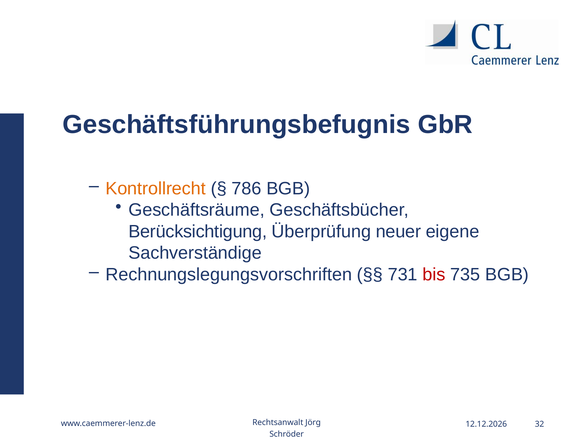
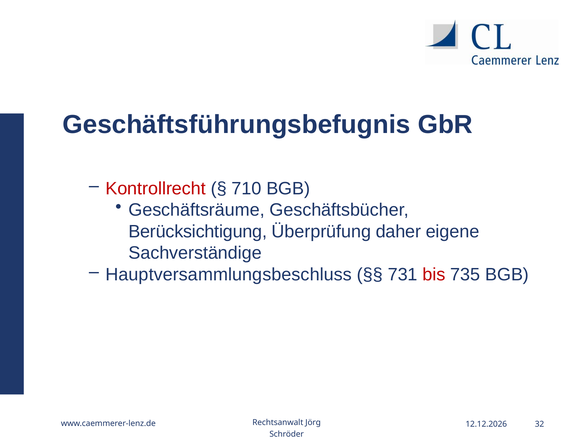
Kontrollrecht colour: orange -> red
786: 786 -> 710
neuer: neuer -> daher
Rechnungslegungsvorschriften: Rechnungslegungsvorschriften -> Hauptversammlungsbeschluss
